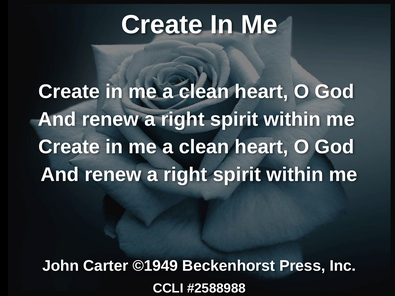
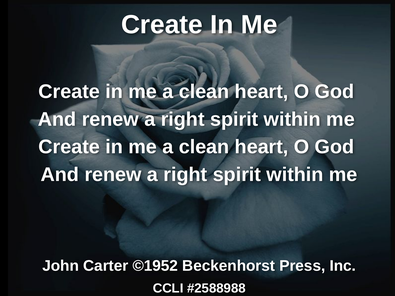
©1949: ©1949 -> ©1952
